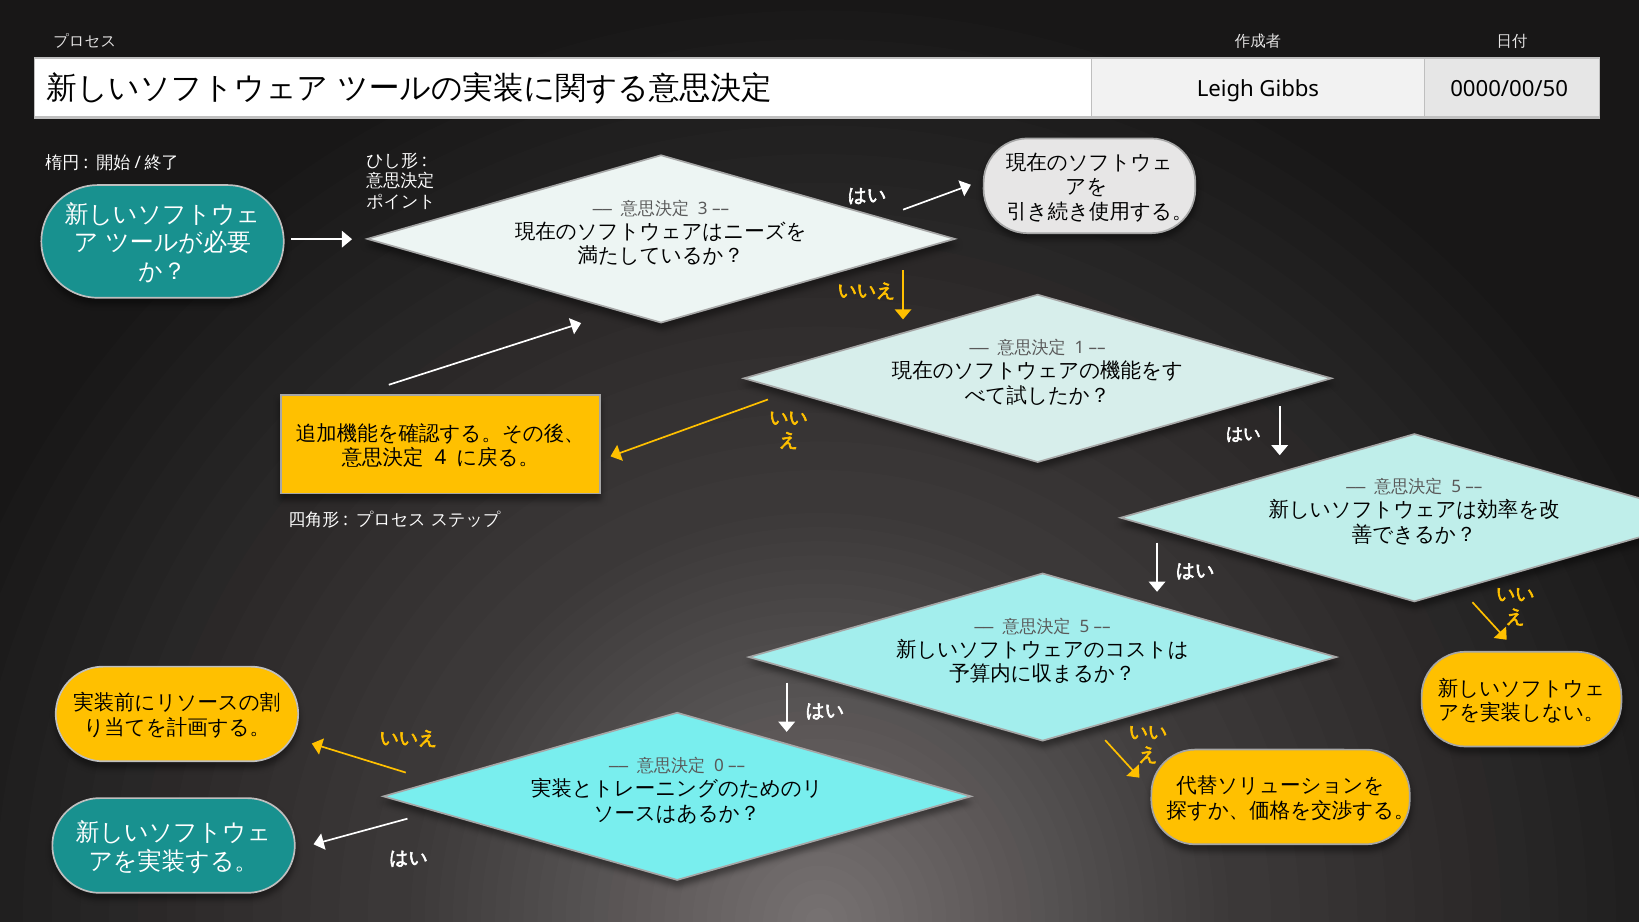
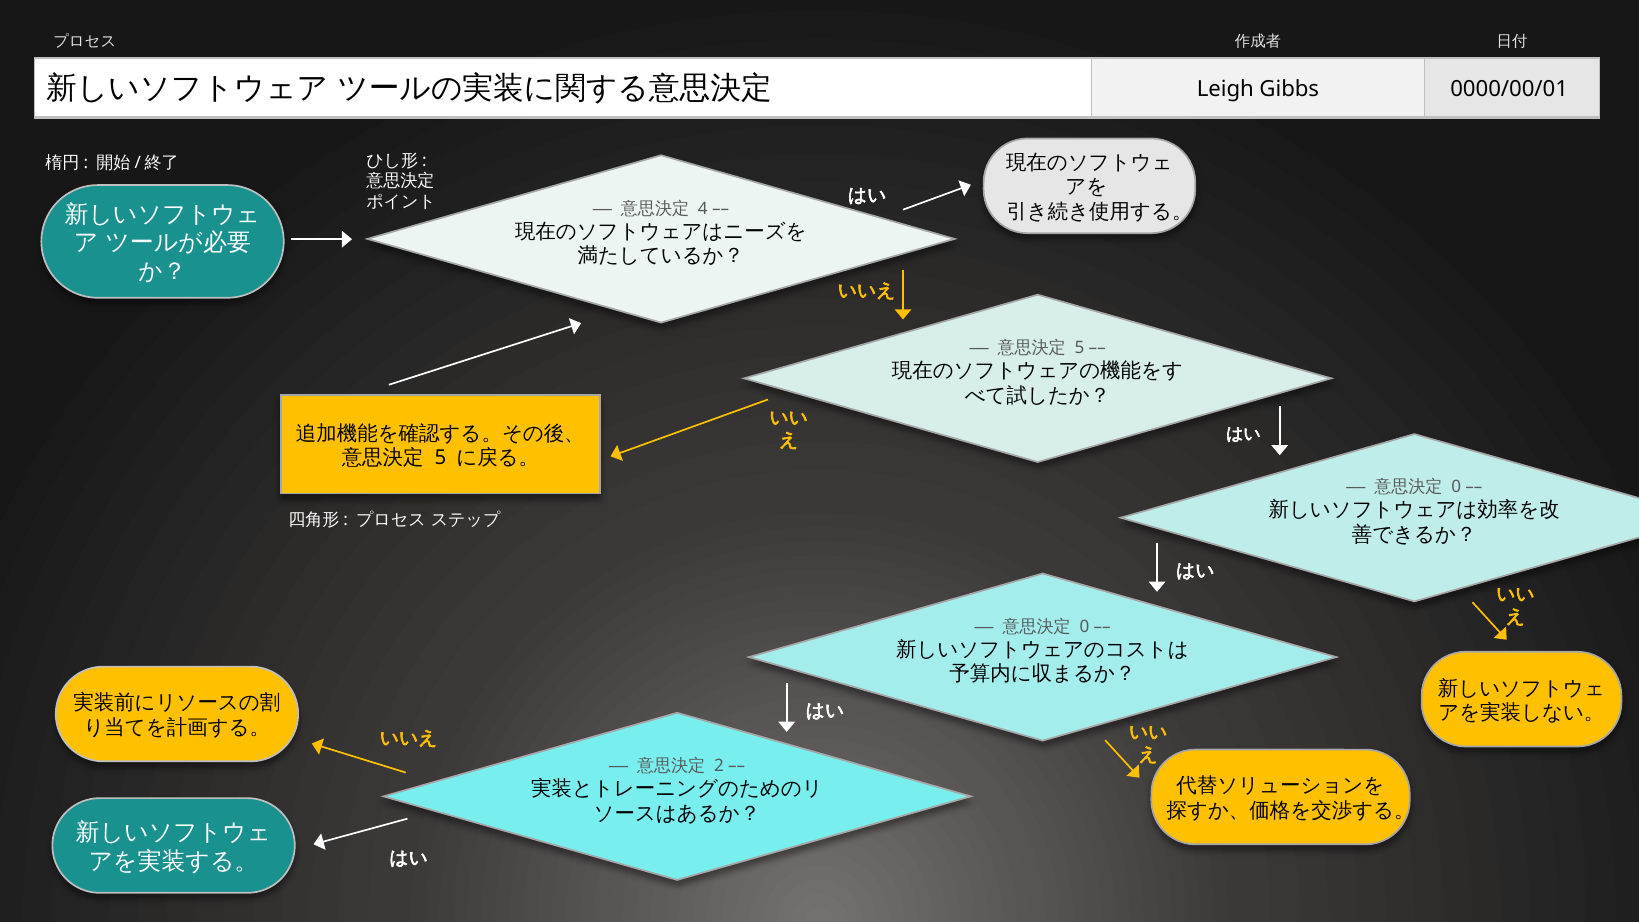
0000/00/50: 0000/00/50 -> 0000/00/01
3: 3 -> 4
1 at (1080, 348): 1 -> 5
4 at (440, 458): 4 -> 5
5 at (1456, 487): 5 -> 0
5 at (1084, 627): 5 -> 0
0: 0 -> 2
